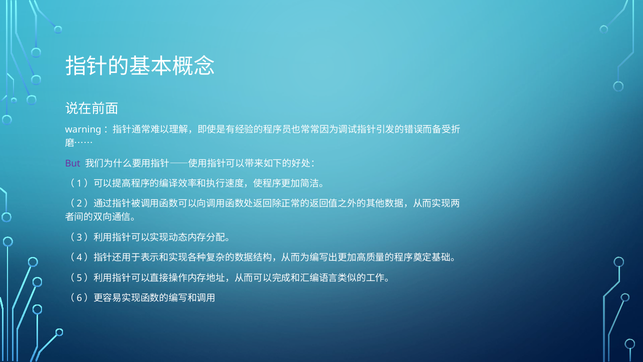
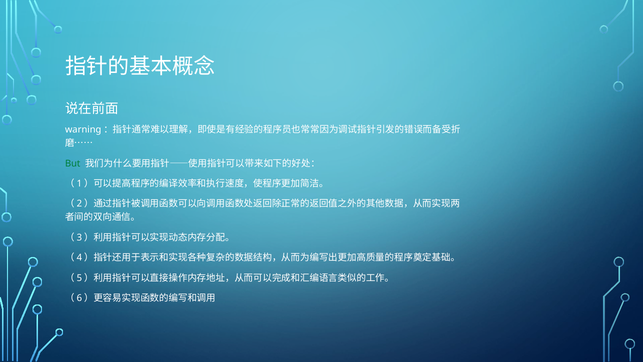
But colour: purple -> green
